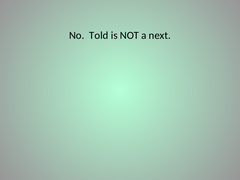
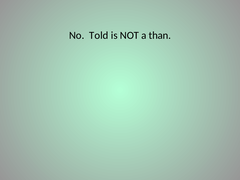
next: next -> than
